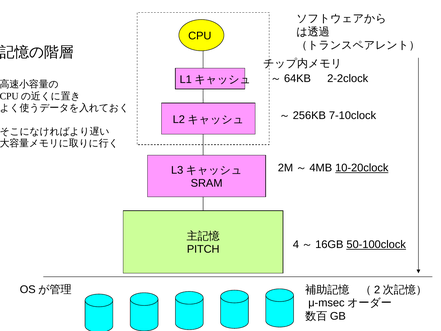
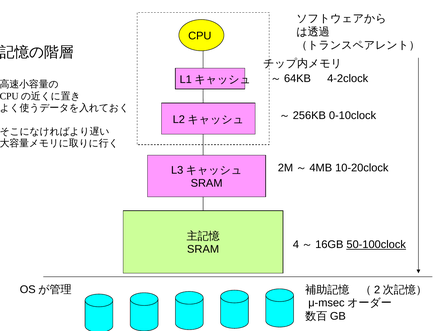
2-2clock: 2-2clock -> 4-2clock
7-10clock: 7-10clock -> 0-10clock
10-20clock underline: present -> none
PITCH at (203, 249): PITCH -> SRAM
